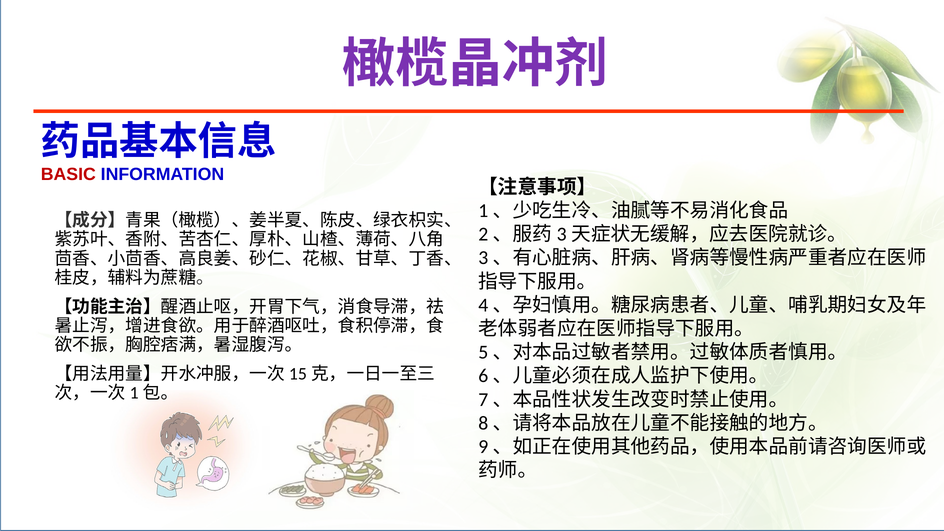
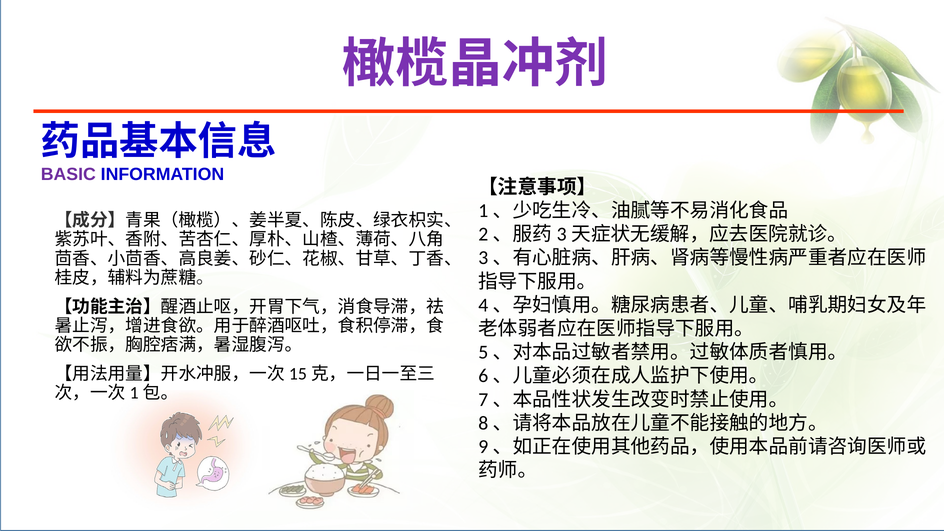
BASIC colour: red -> purple
